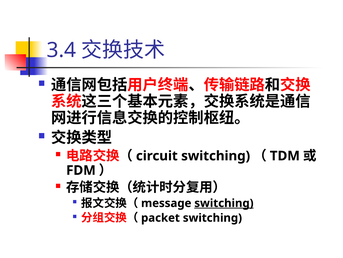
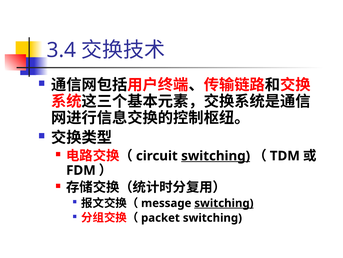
switching at (216, 155) underline: none -> present
